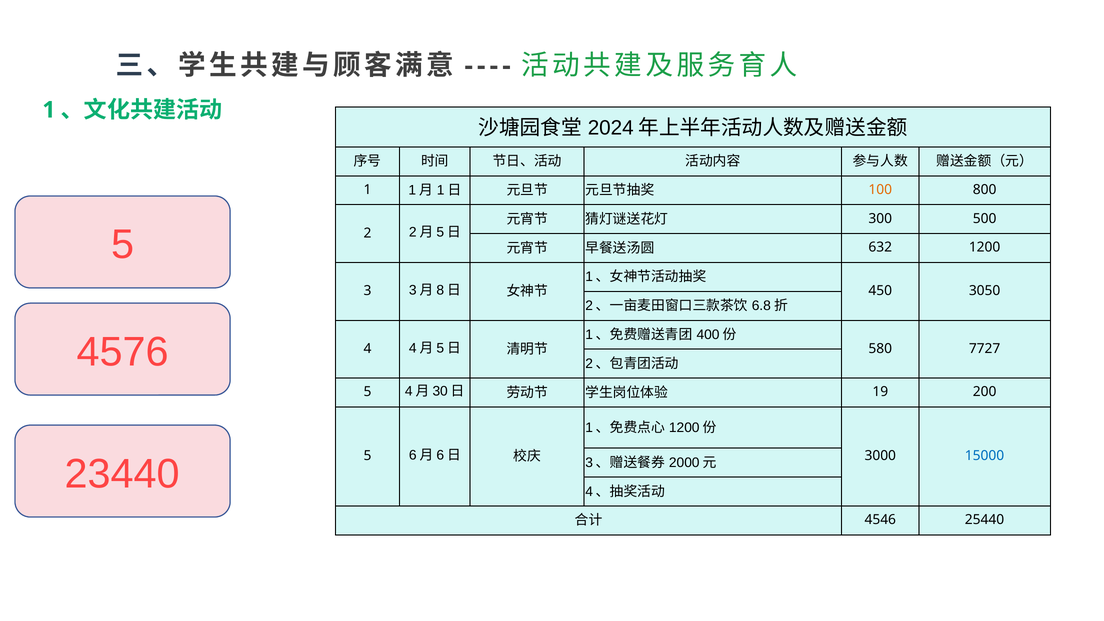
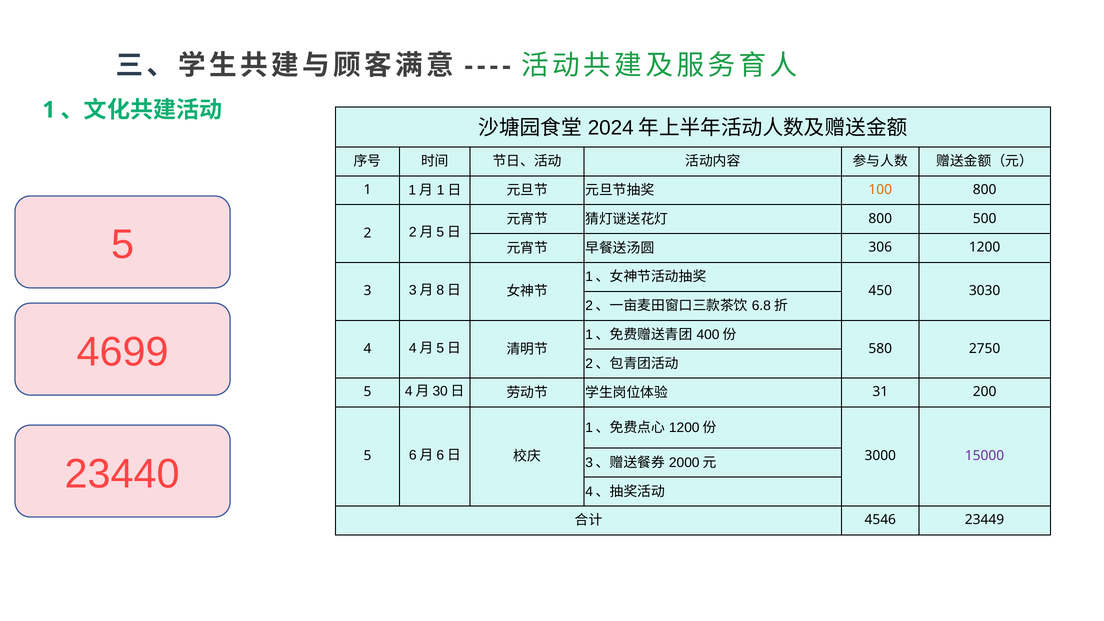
300 at (880, 218): 300 -> 800
632: 632 -> 306
3050: 3050 -> 3030
4576: 4576 -> 4699
7727: 7727 -> 2750
19: 19 -> 31
15000 colour: blue -> purple
25440: 25440 -> 23449
